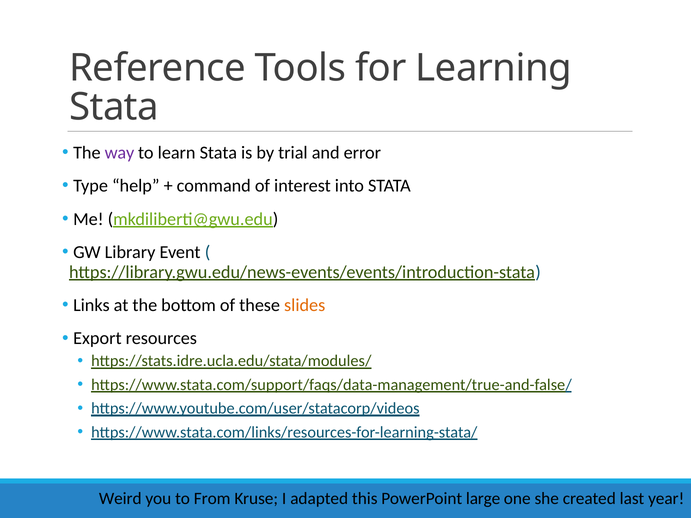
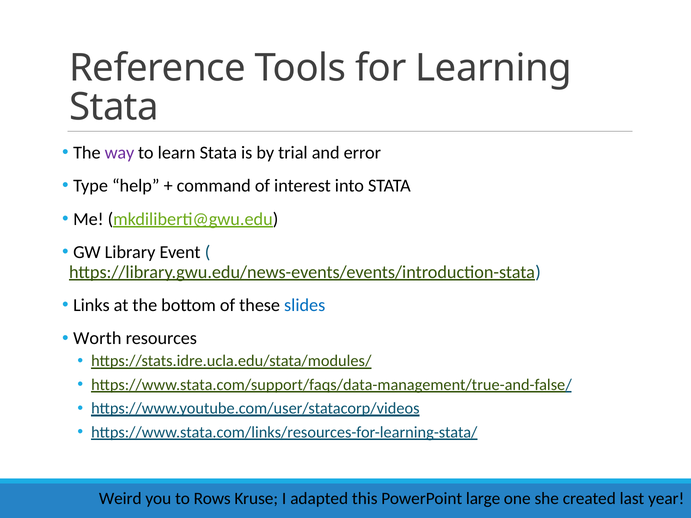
slides colour: orange -> blue
Export: Export -> Worth
From: From -> Rows
